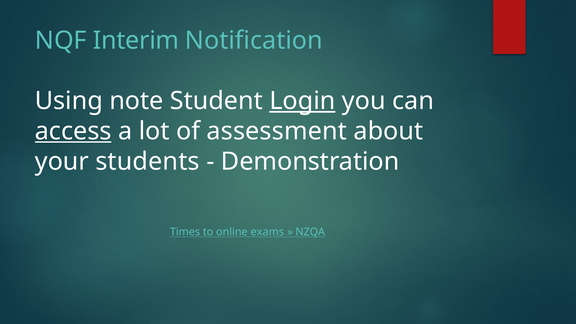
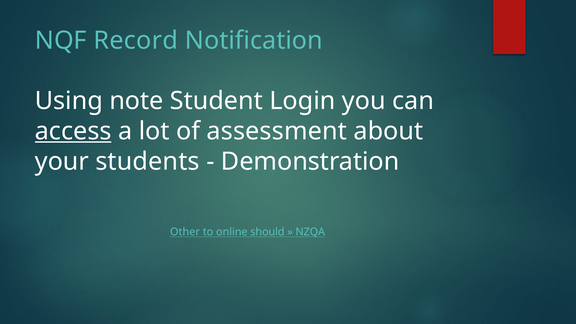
Interim: Interim -> Record
Login underline: present -> none
Times: Times -> Other
exams: exams -> should
